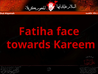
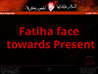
Kareem: Kareem -> Present
